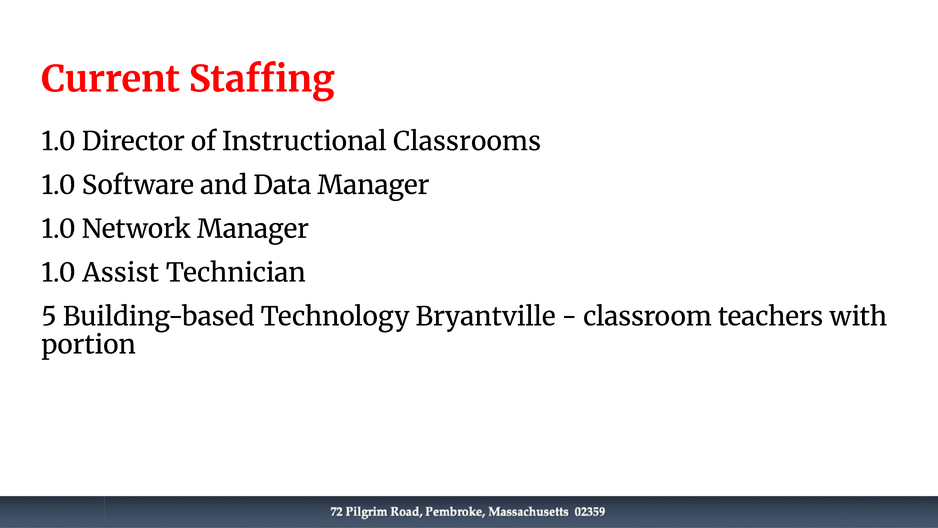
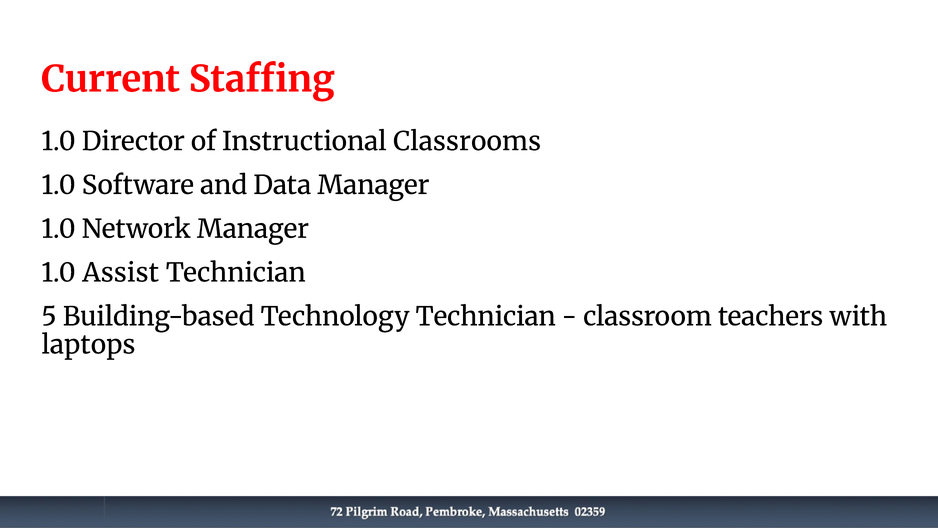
Technology Bryantville: Bryantville -> Technician
portion: portion -> laptops
